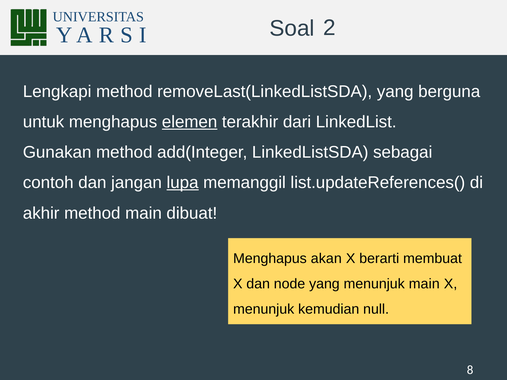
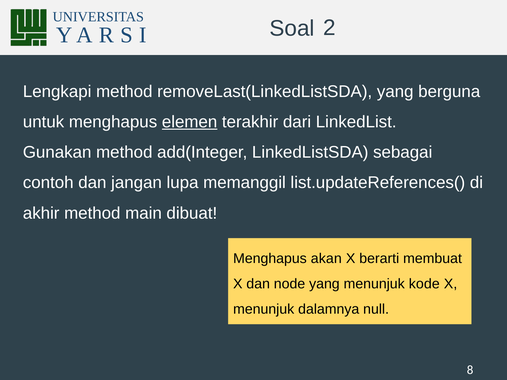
lupa underline: present -> none
menunjuk main: main -> kode
kemudian: kemudian -> dalamnya
